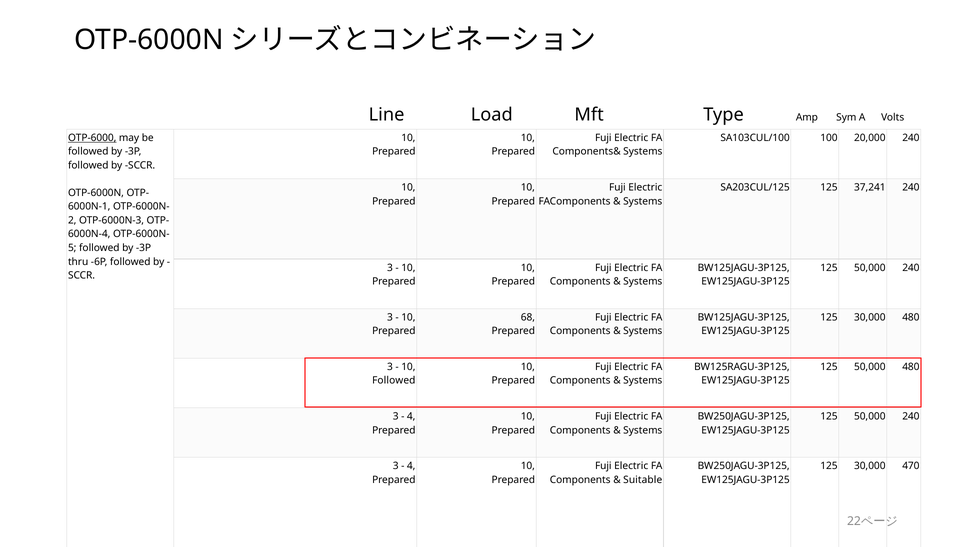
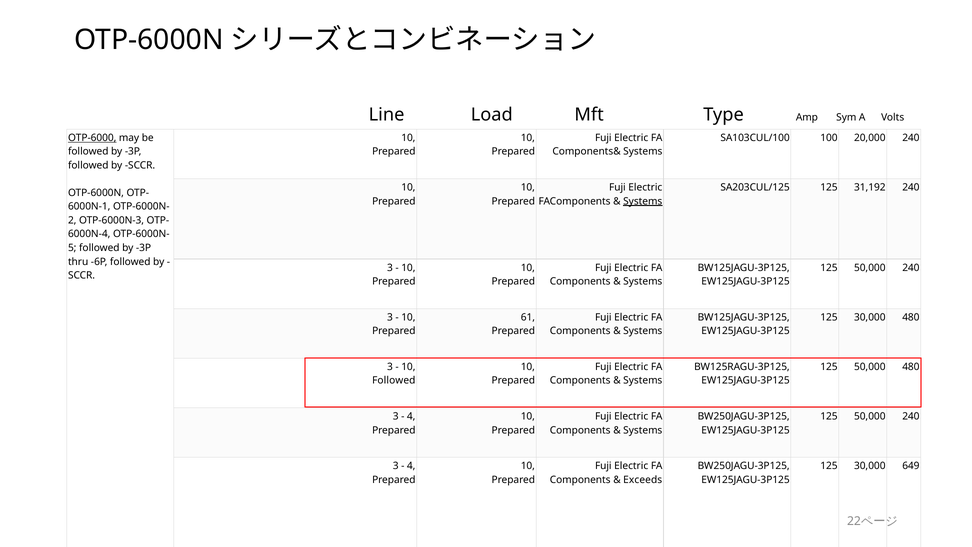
37,241: 37,241 -> 31,192
Systems at (643, 201) underline: none -> present
68: 68 -> 61
470: 470 -> 649
Suitable: Suitable -> Exceeds
